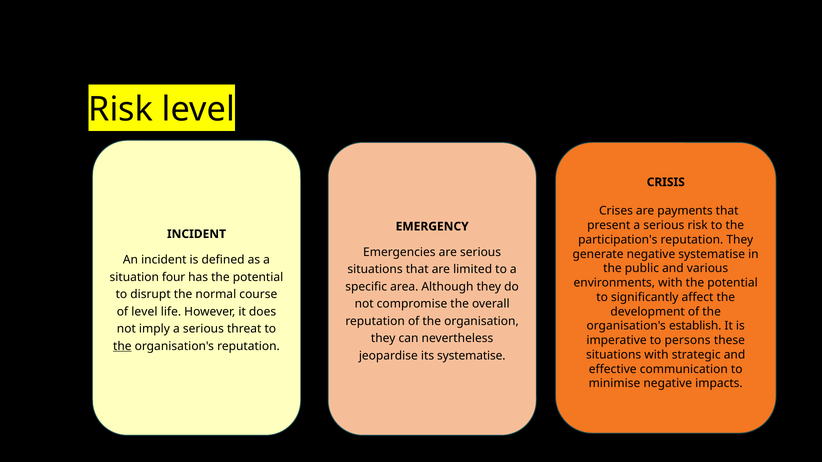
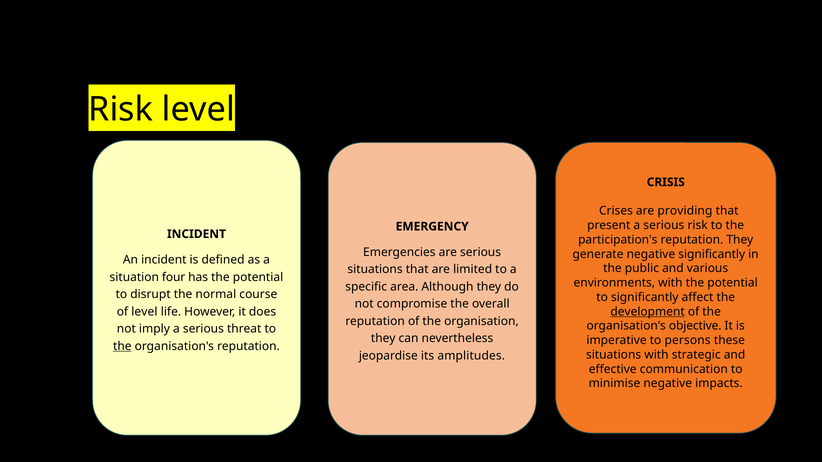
payments: payments -> providing
negative systematise: systematise -> significantly
development underline: none -> present
establish: establish -> objective
its systematise: systematise -> amplitudes
